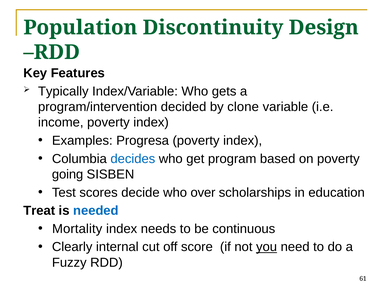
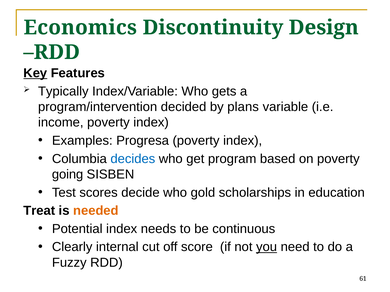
Population: Population -> Economics
Key underline: none -> present
clone: clone -> plans
over: over -> gold
needed colour: blue -> orange
Mortality: Mortality -> Potential
